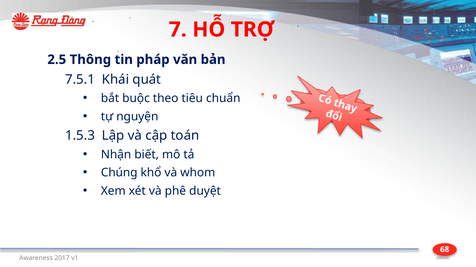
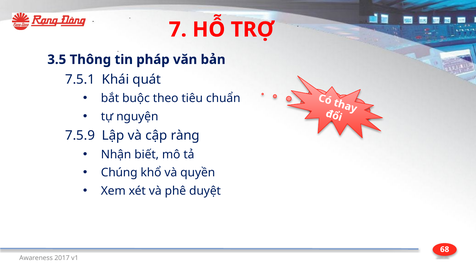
2.5: 2.5 -> 3.5
1.5.3: 1.5.3 -> 7.5.9
toán: toán -> ràng
whom: whom -> quyền
